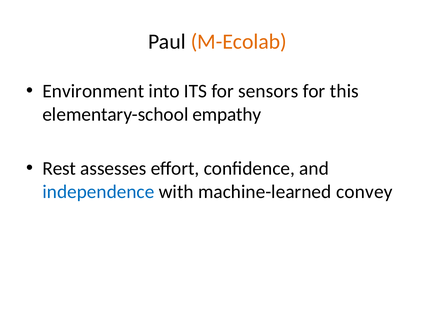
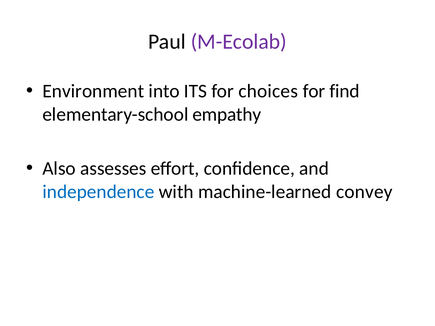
M-Ecolab colour: orange -> purple
sensors: sensors -> choices
this: this -> find
Rest: Rest -> Also
